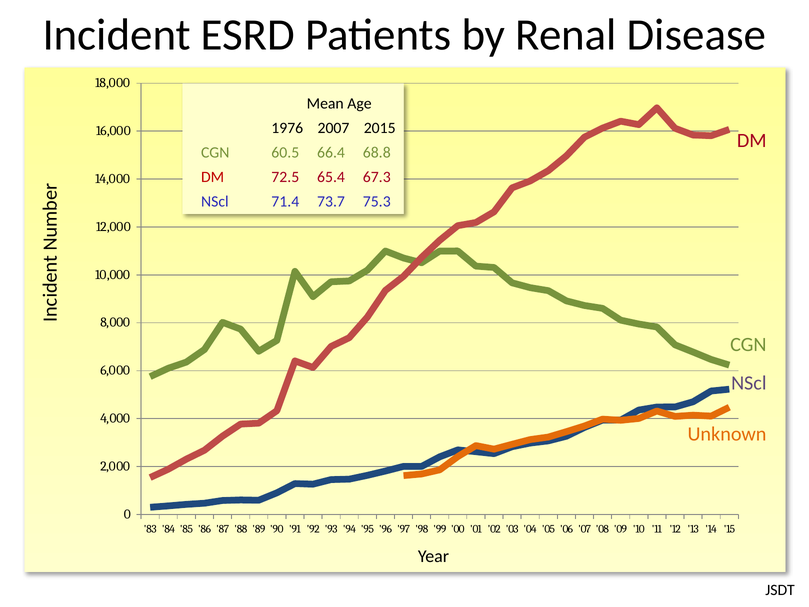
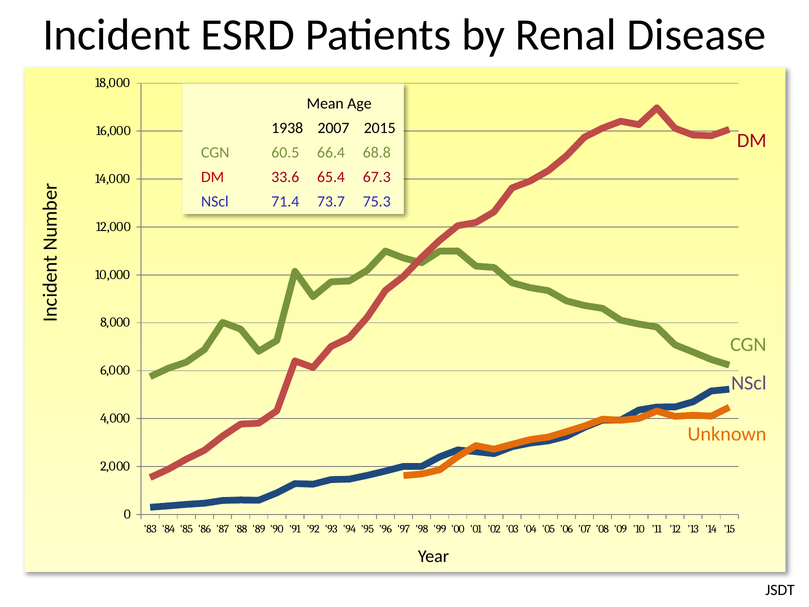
1976: 1976 -> 1938
72.5: 72.5 -> 33.6
